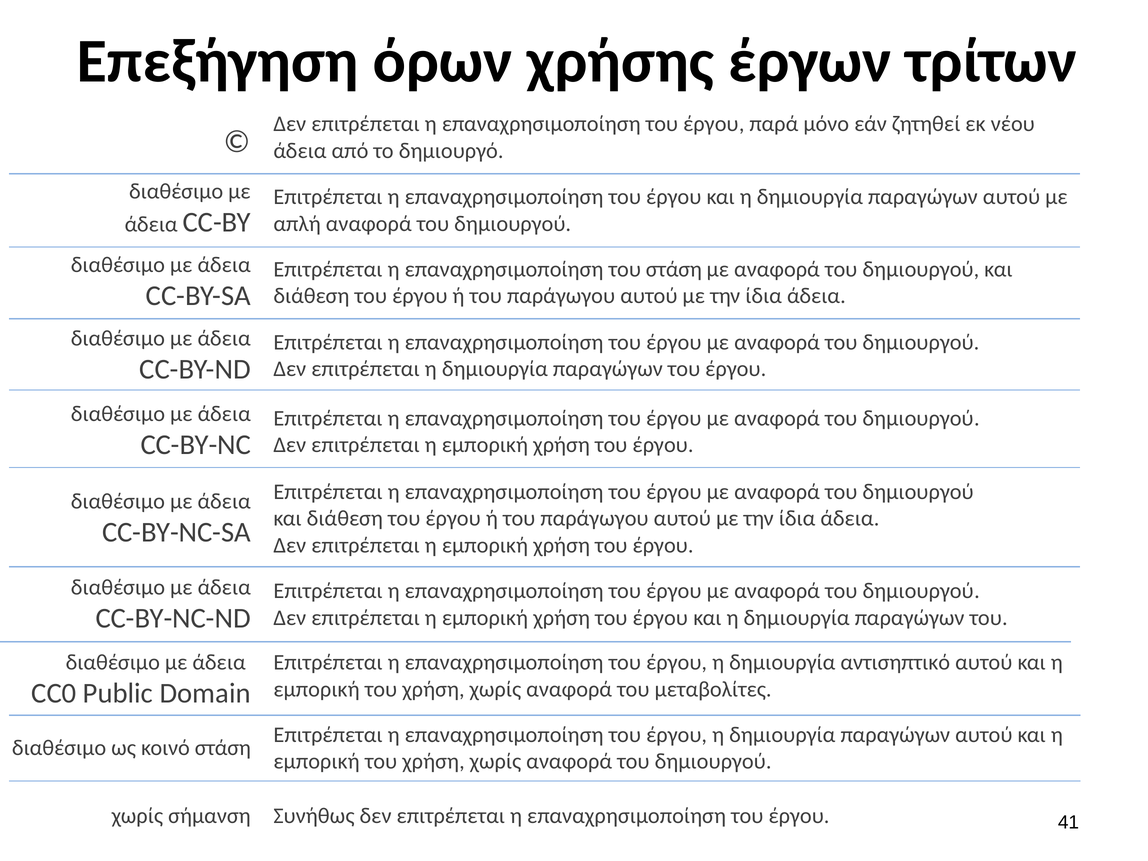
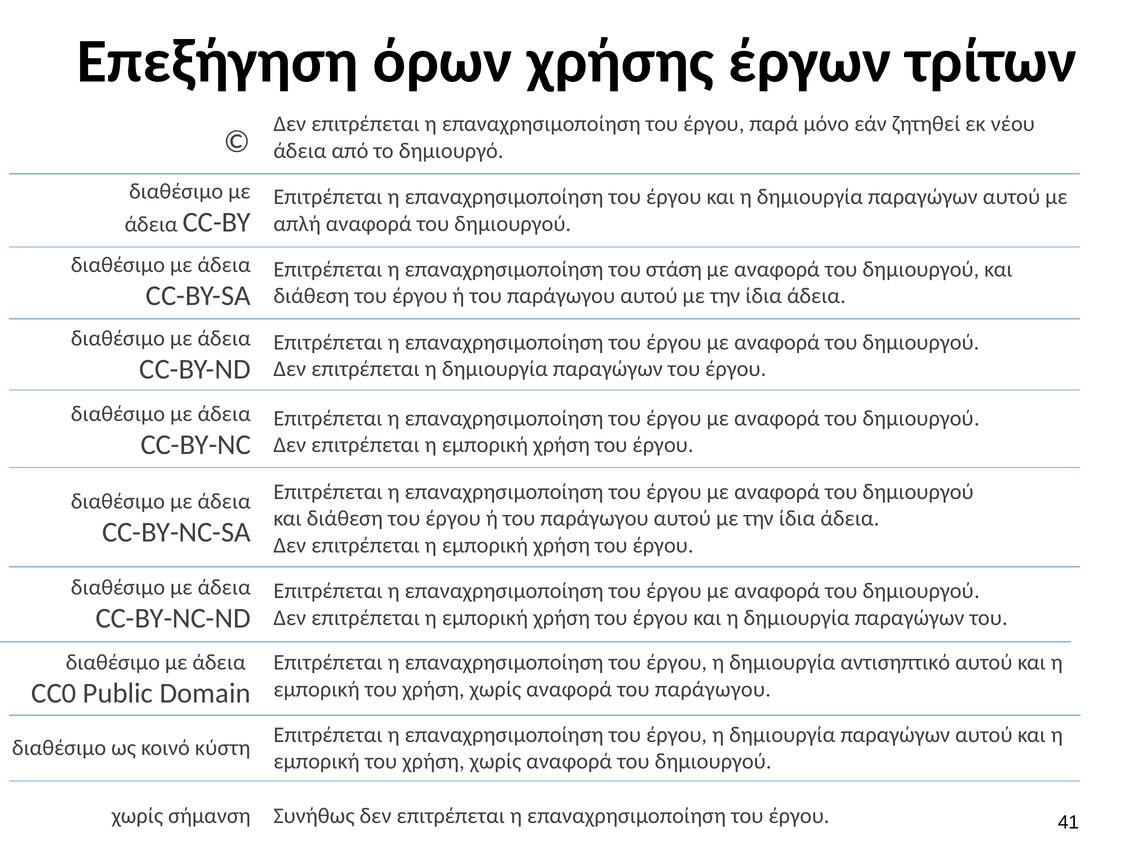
αναφορά του μεταβολίτες: μεταβολίτες -> παράγωγου
κοινό στάση: στάση -> κύστη
